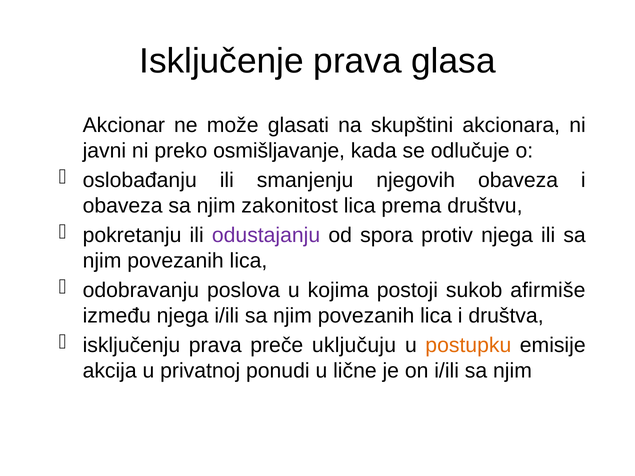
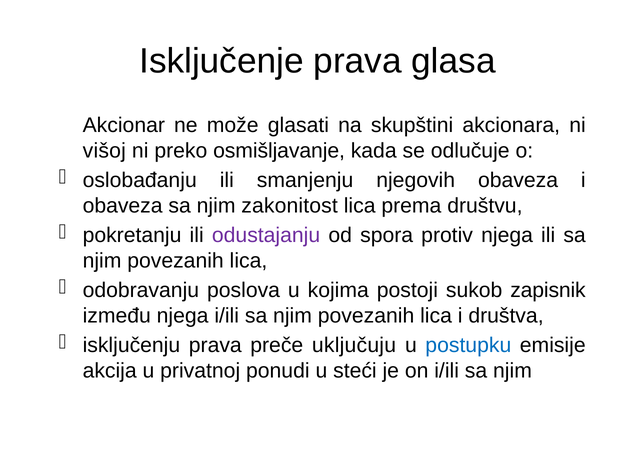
javni: javni -> višoj
afirmiše: afirmiše -> zapisnik
postupku colour: orange -> blue
lične: lične -> steći
